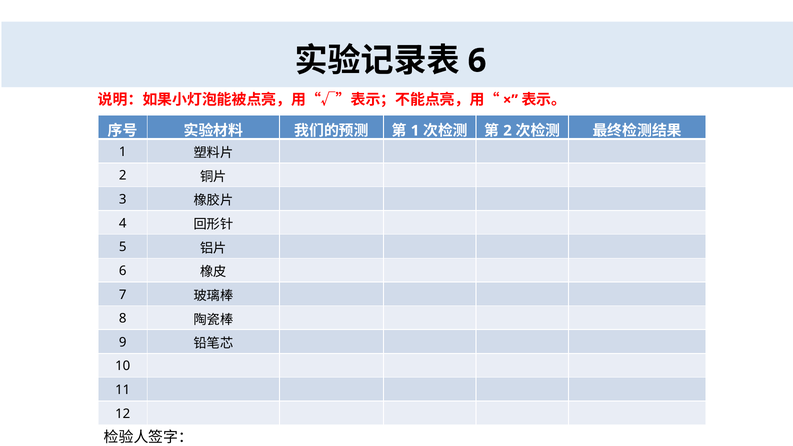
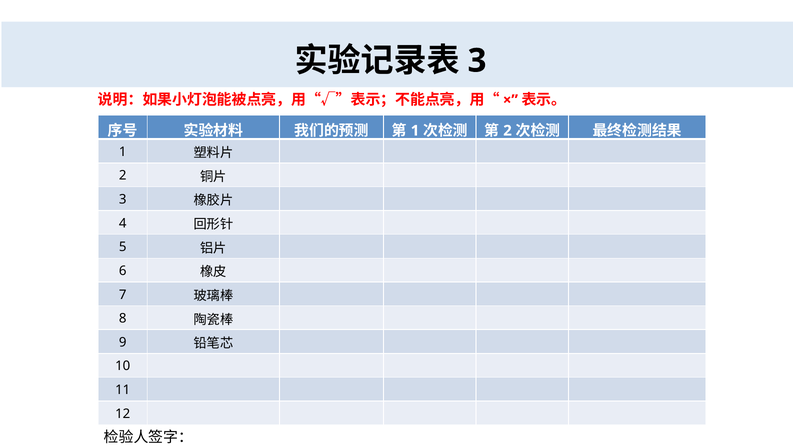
6 at (477, 61): 6 -> 3
